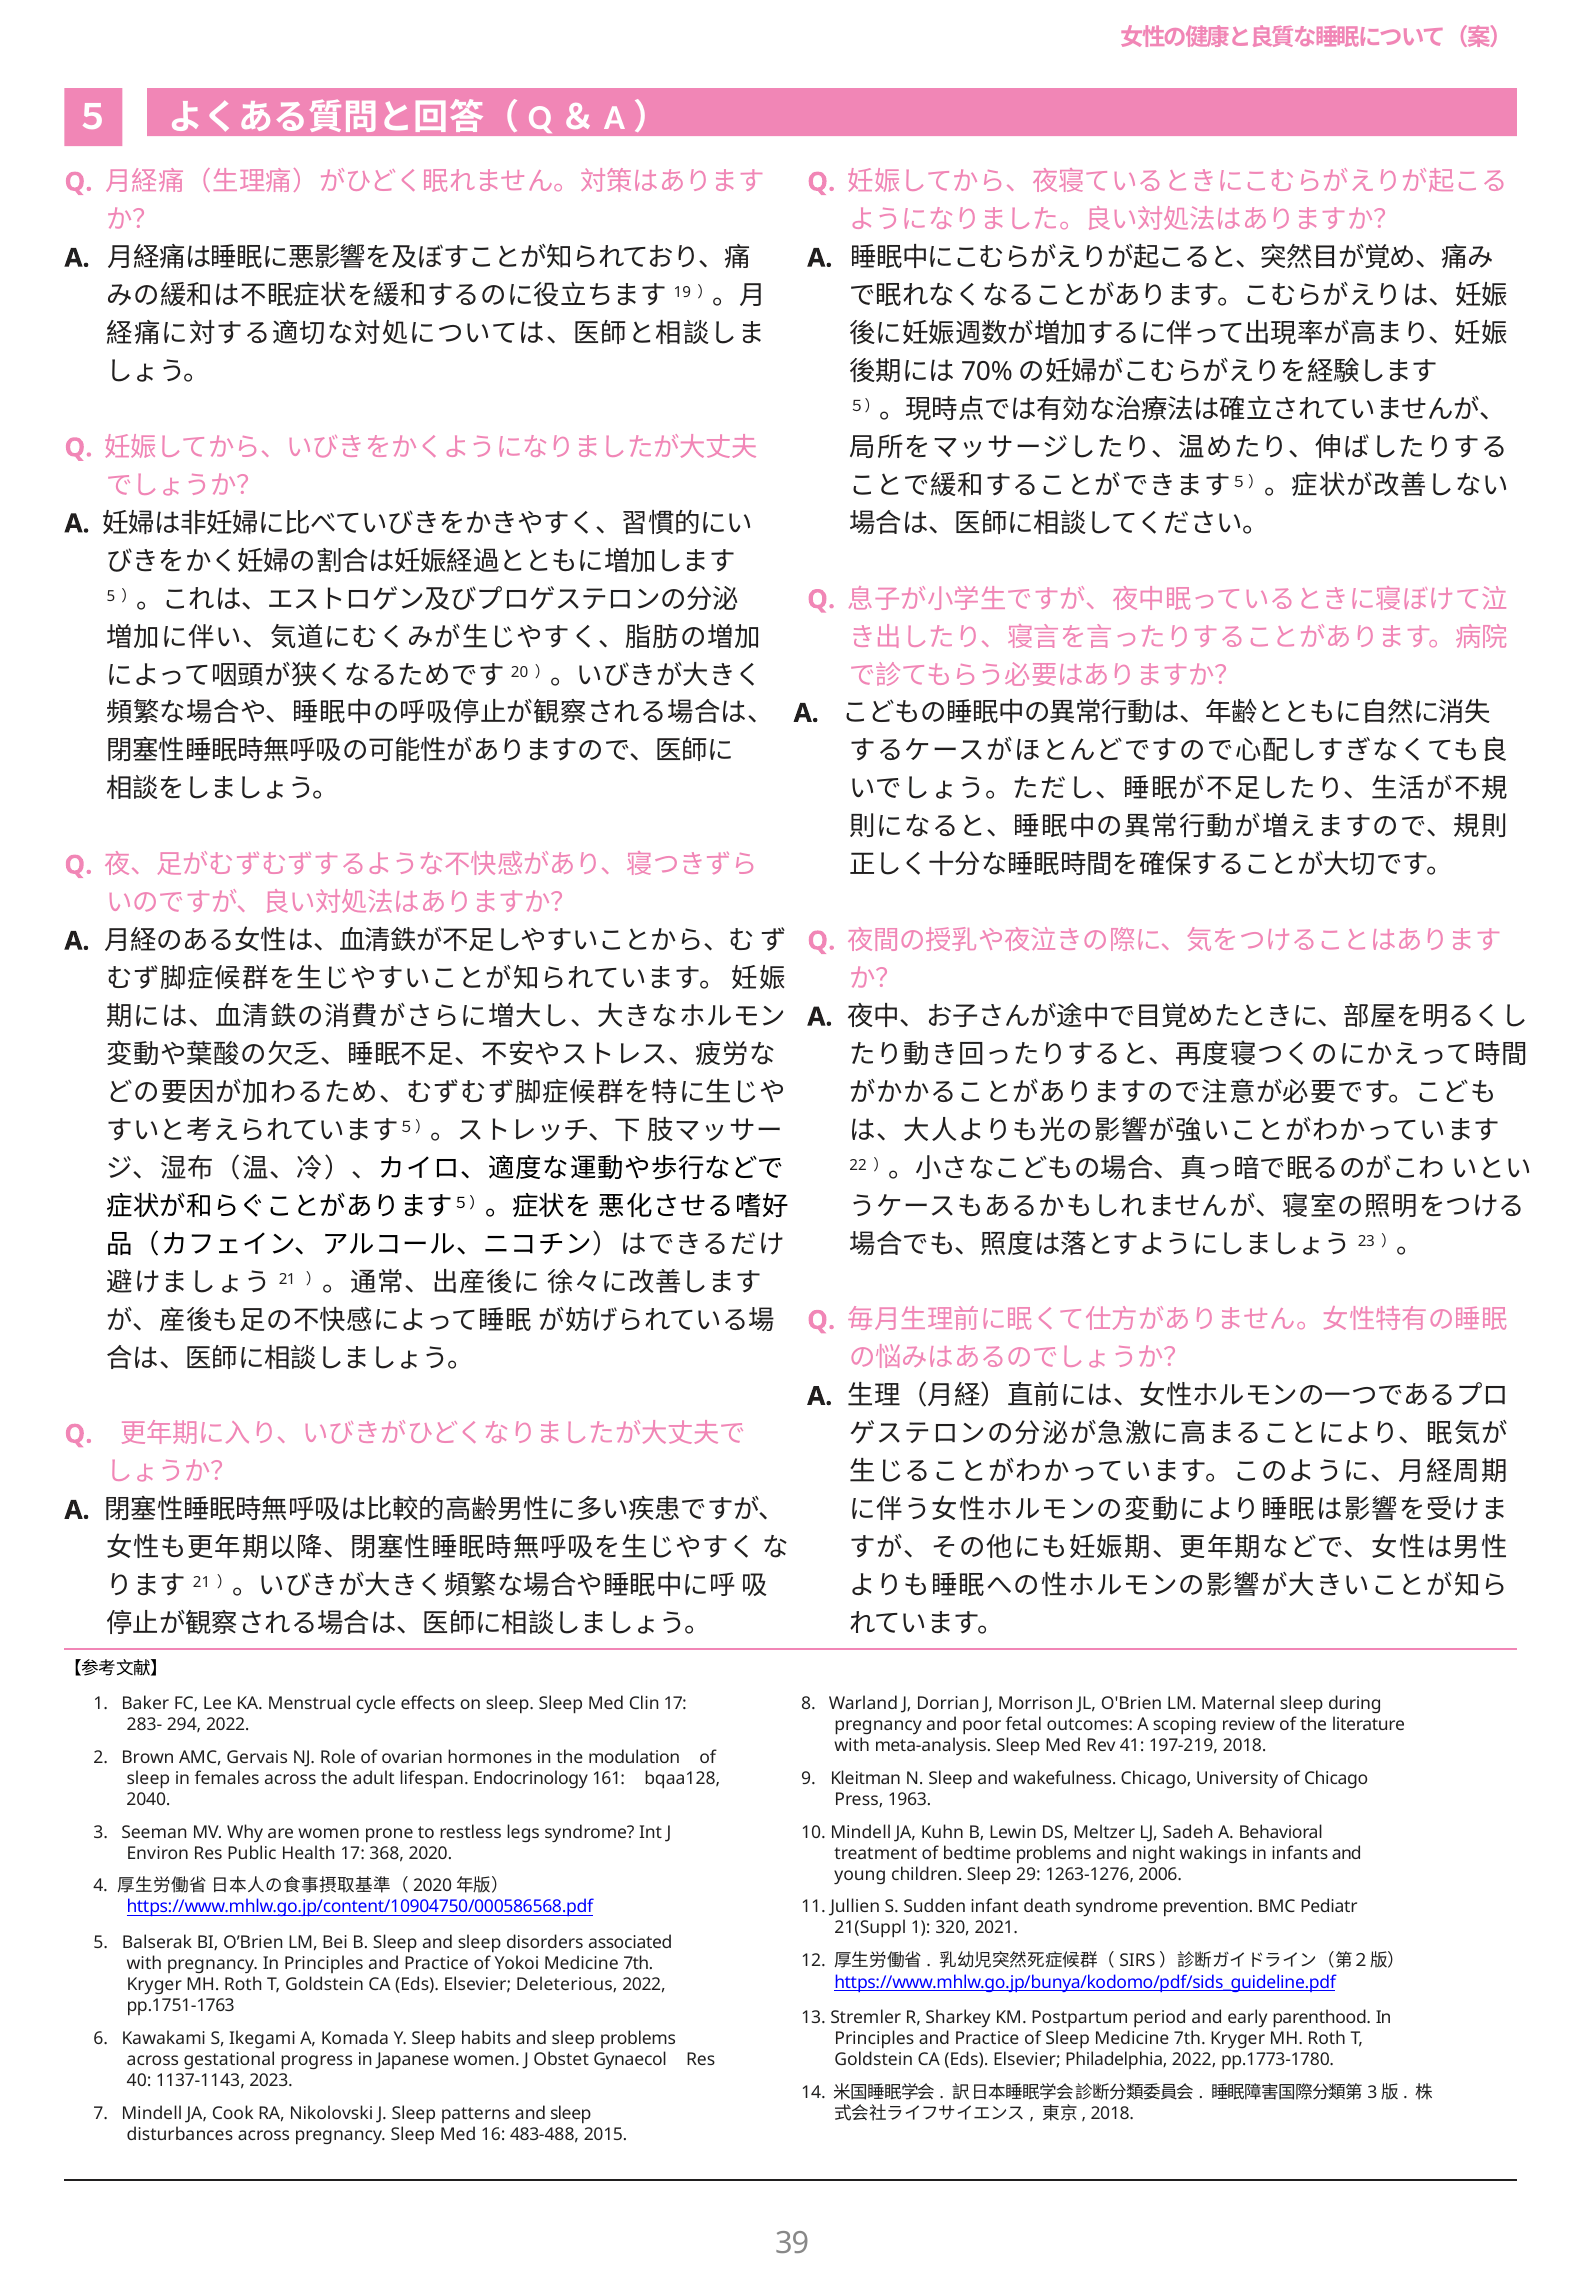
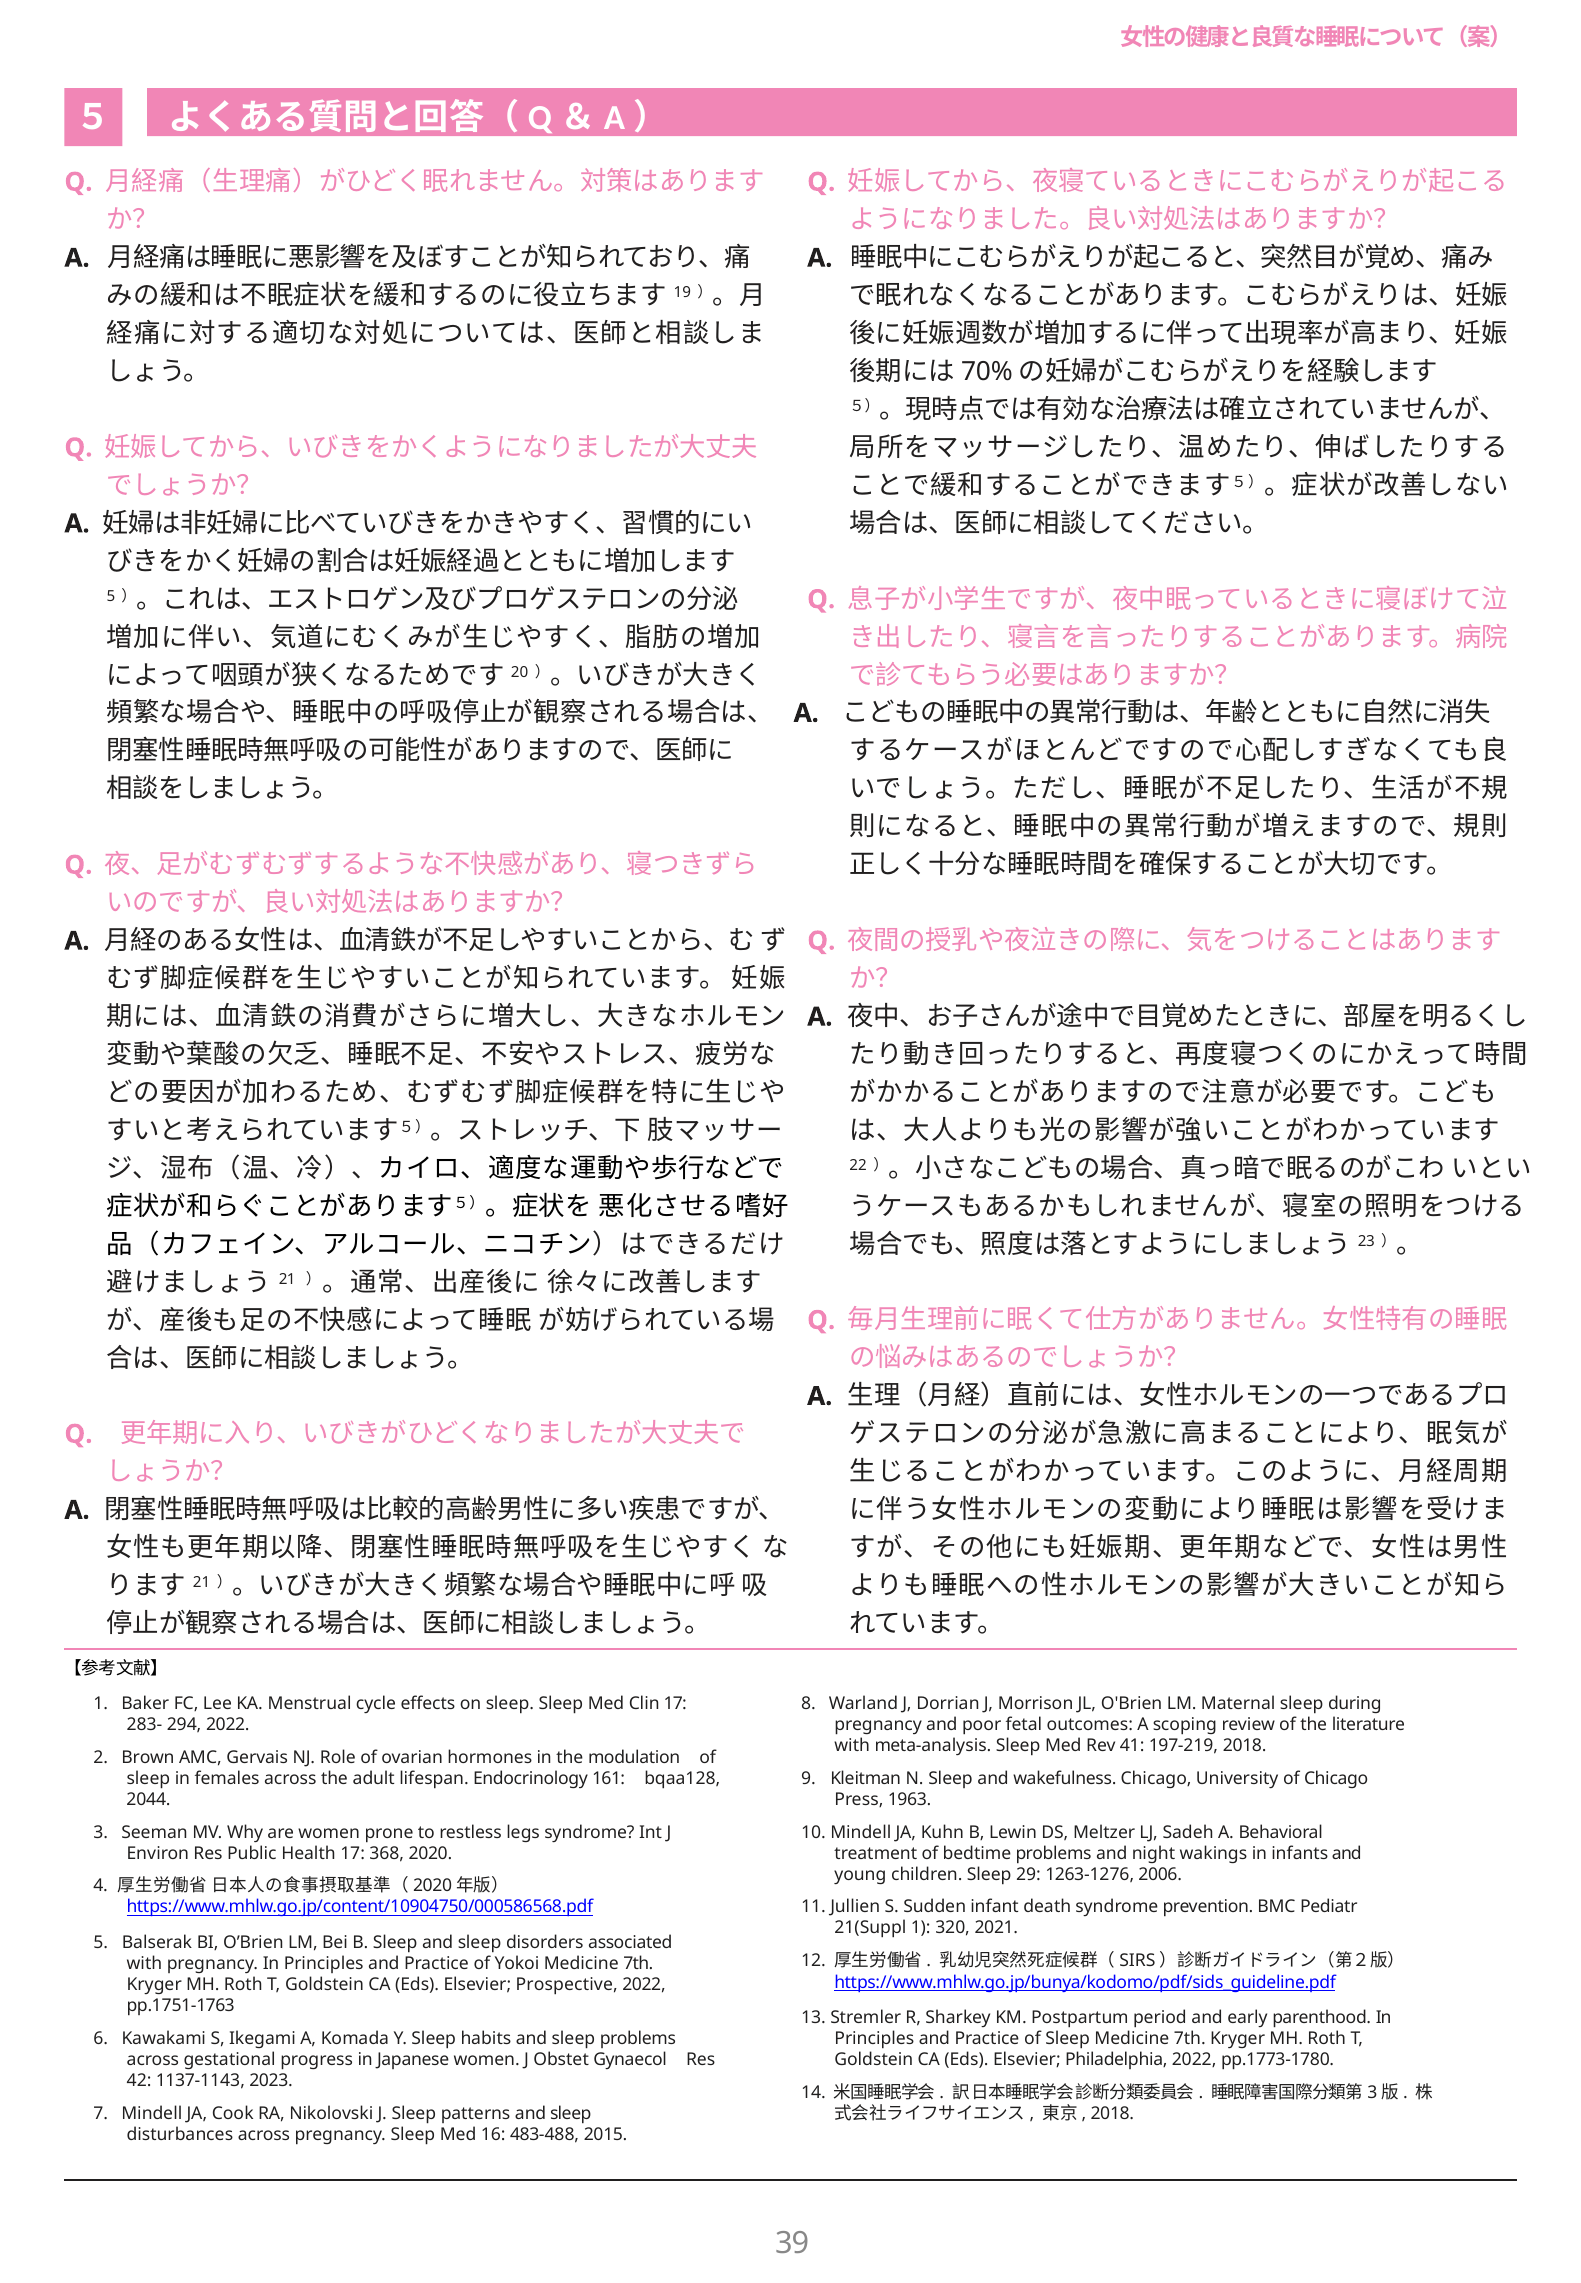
2040: 2040 -> 2044
Deleterious: Deleterious -> Prospective
40: 40 -> 42
